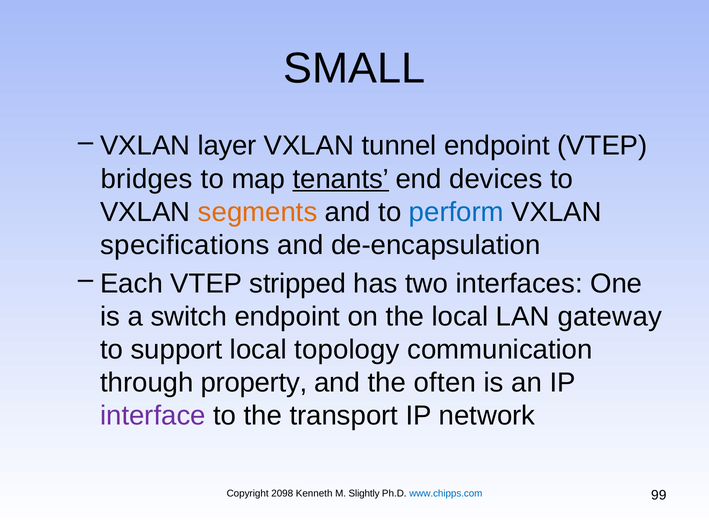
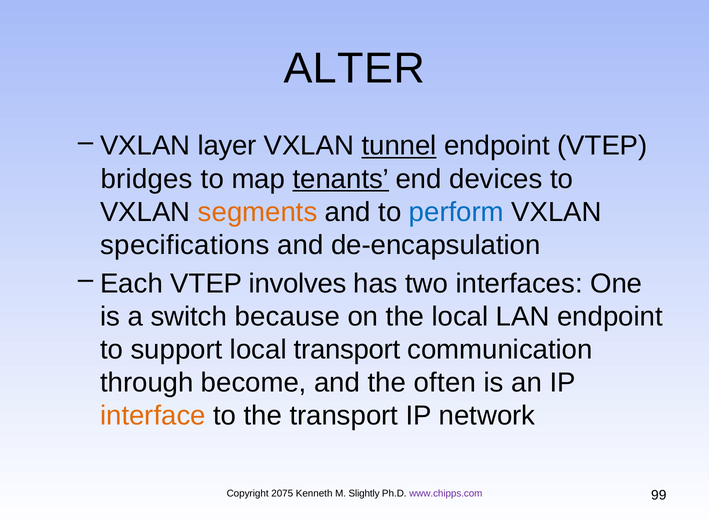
SMALL: SMALL -> ALTER
tunnel underline: none -> present
stripped: stripped -> involves
switch endpoint: endpoint -> because
LAN gateway: gateway -> endpoint
local topology: topology -> transport
property: property -> become
interface colour: purple -> orange
2098: 2098 -> 2075
www.chipps.com colour: blue -> purple
